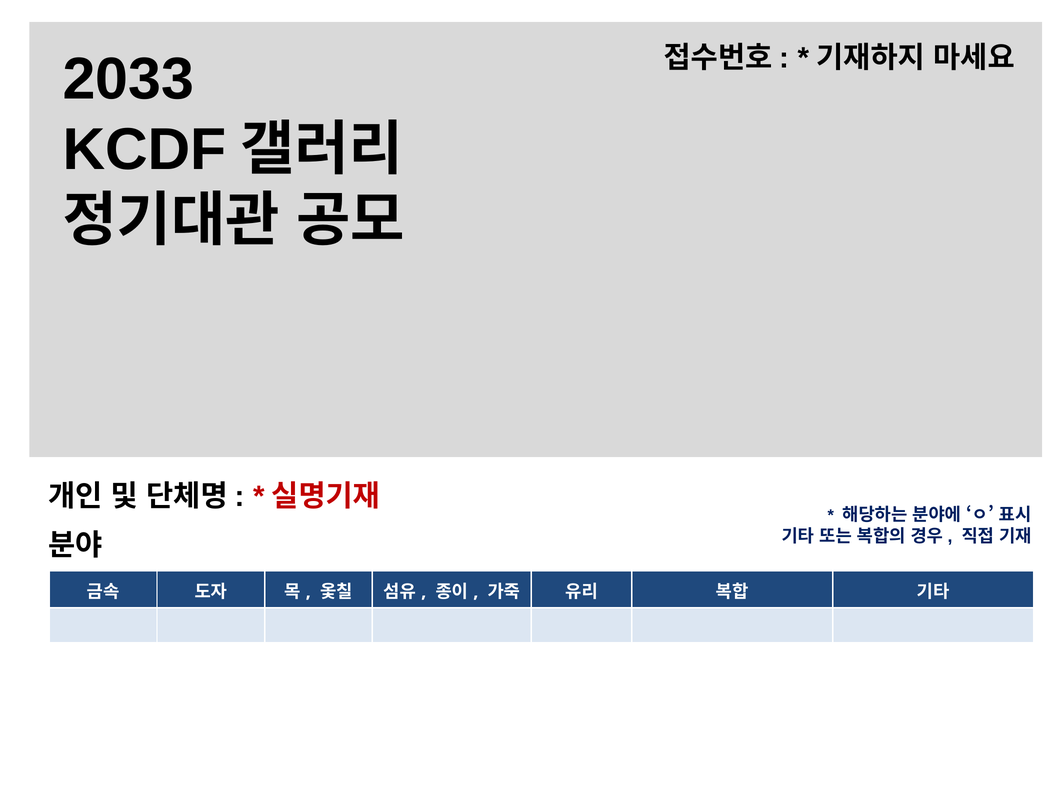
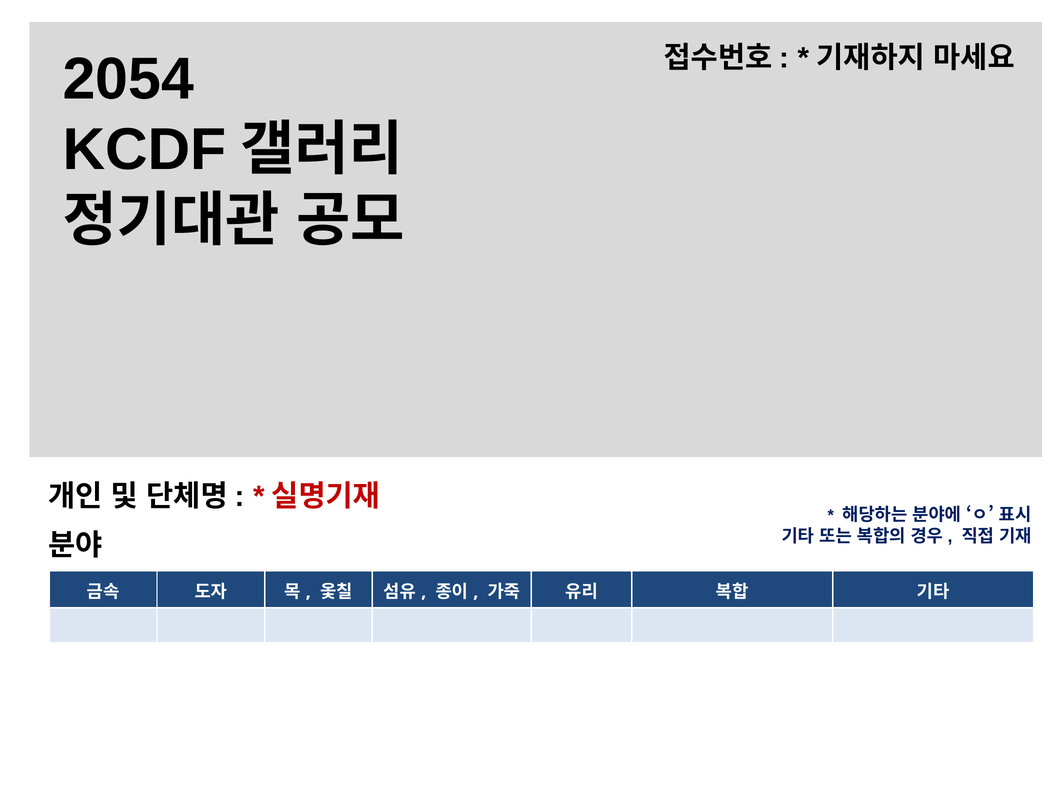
2033: 2033 -> 2054
